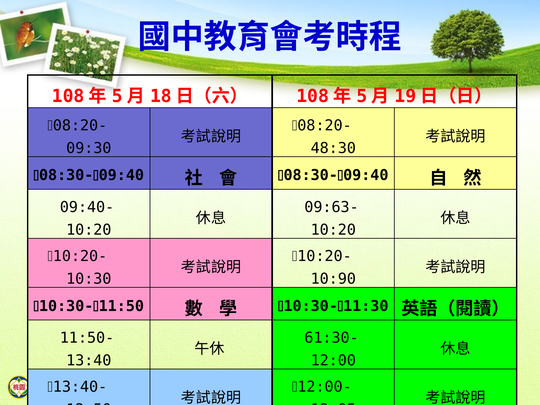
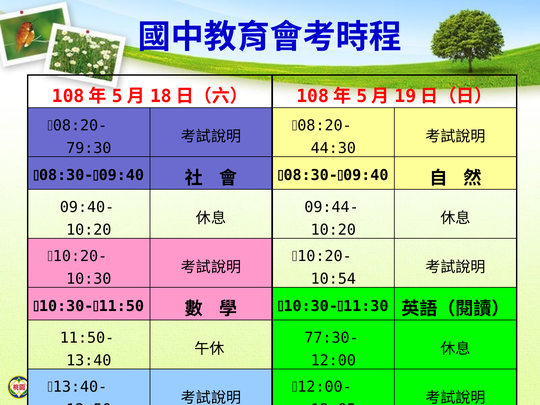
09:30: 09:30 -> 79:30
48:30: 48:30 -> 44:30
09:63-: 09:63- -> 09:44-
10:90: 10:90 -> 10:54
61:30-: 61:30- -> 77:30-
